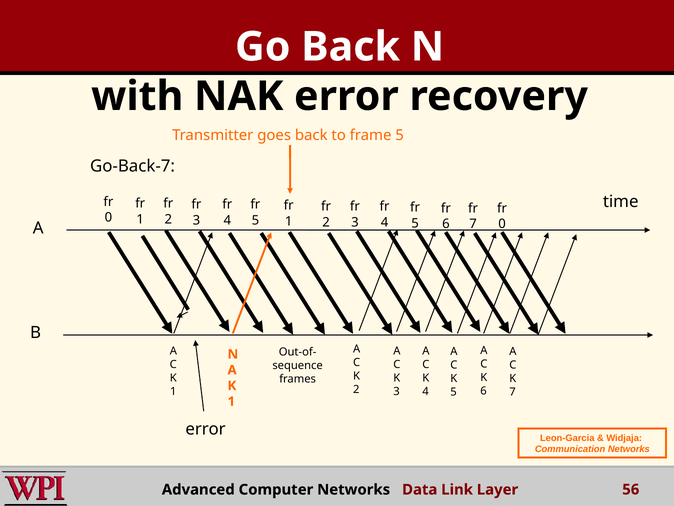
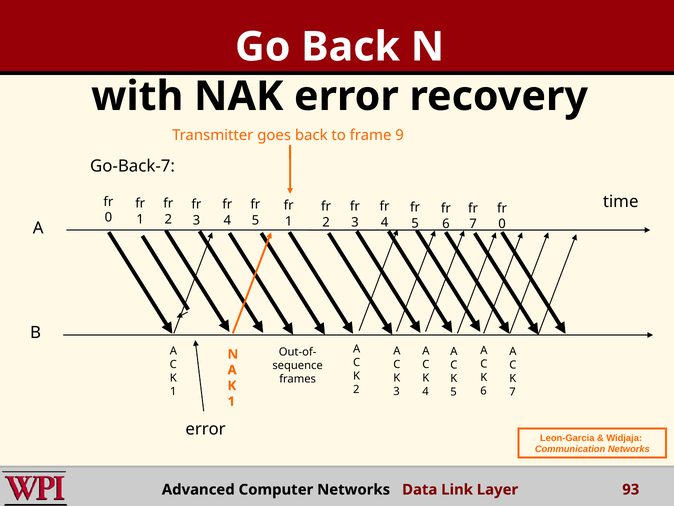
frame 5: 5 -> 9
56: 56 -> 93
